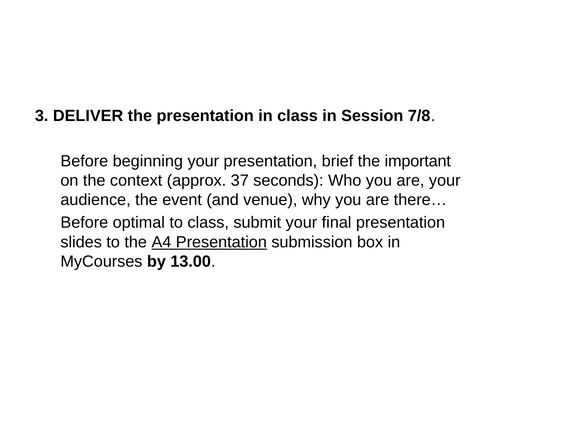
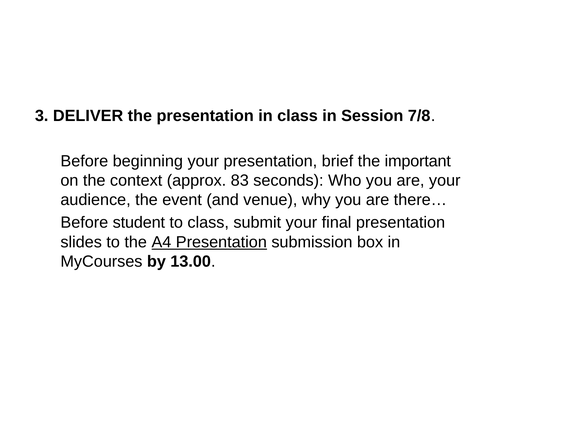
37: 37 -> 83
optimal: optimal -> student
